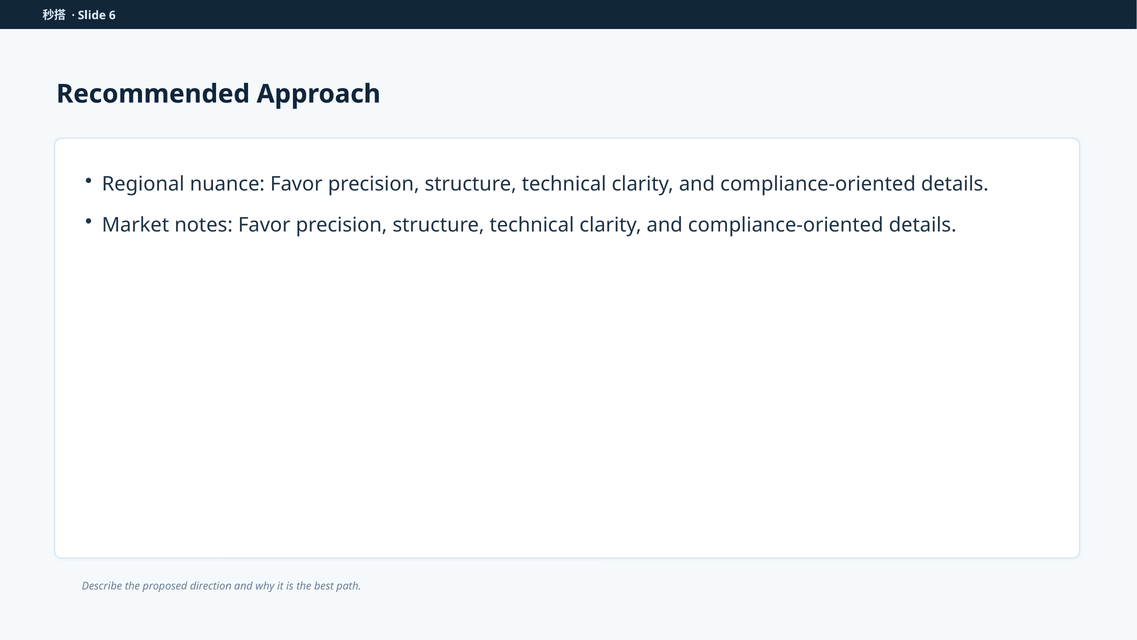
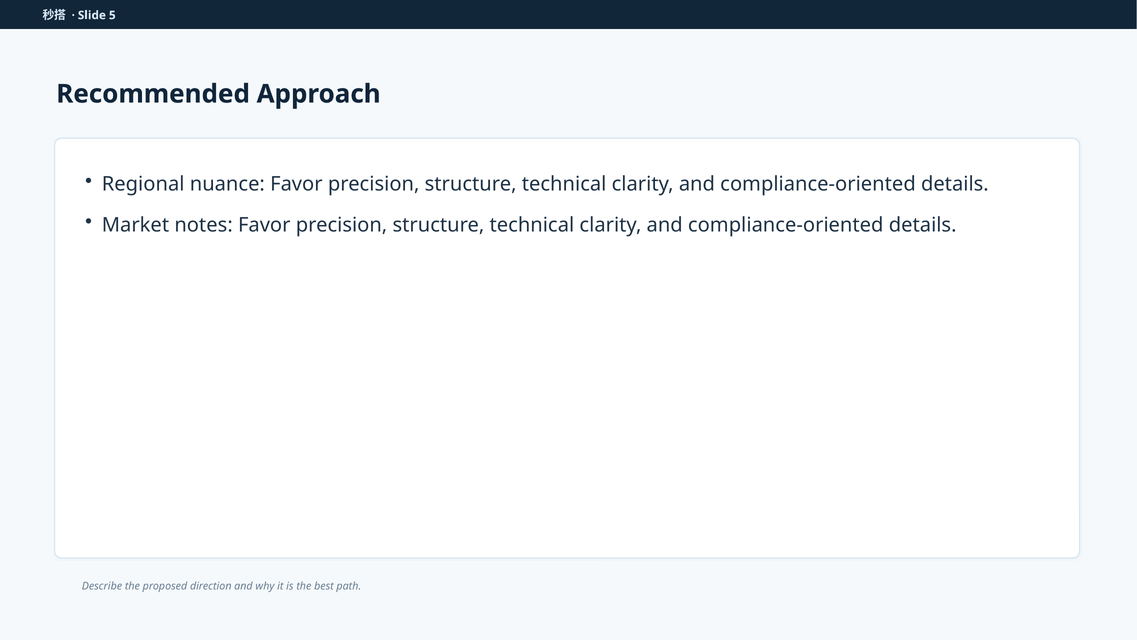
6: 6 -> 5
